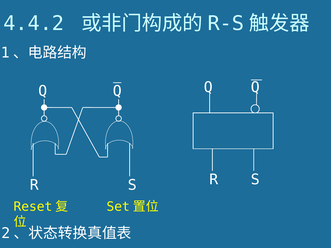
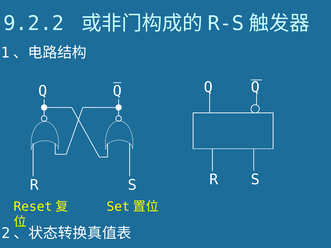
4.4.2: 4.4.2 -> 9.2.2
